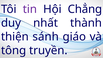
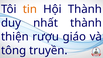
tin colour: purple -> orange
Hội Chẳng: Chẳng -> Thành
sánh: sánh -> rượu
